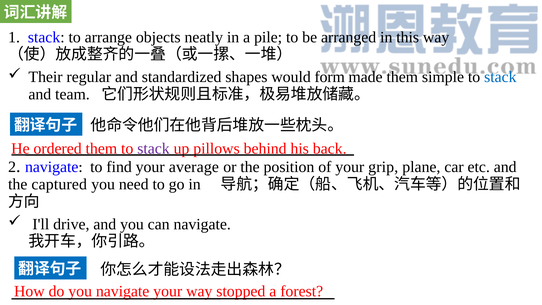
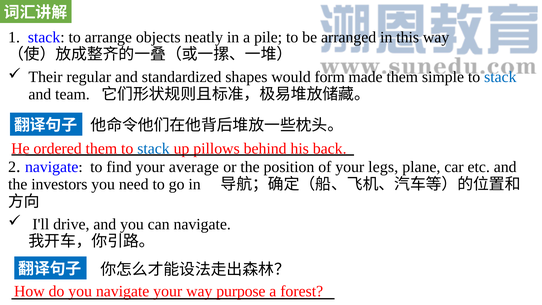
stack at (153, 148) colour: purple -> blue
grip: grip -> legs
captured: captured -> investors
stopped: stopped -> purpose
